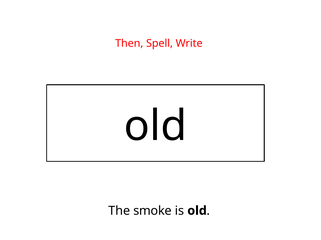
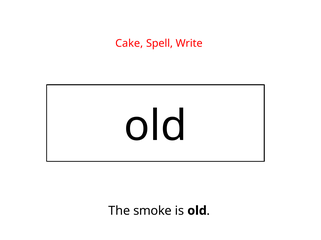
Then: Then -> Cake
